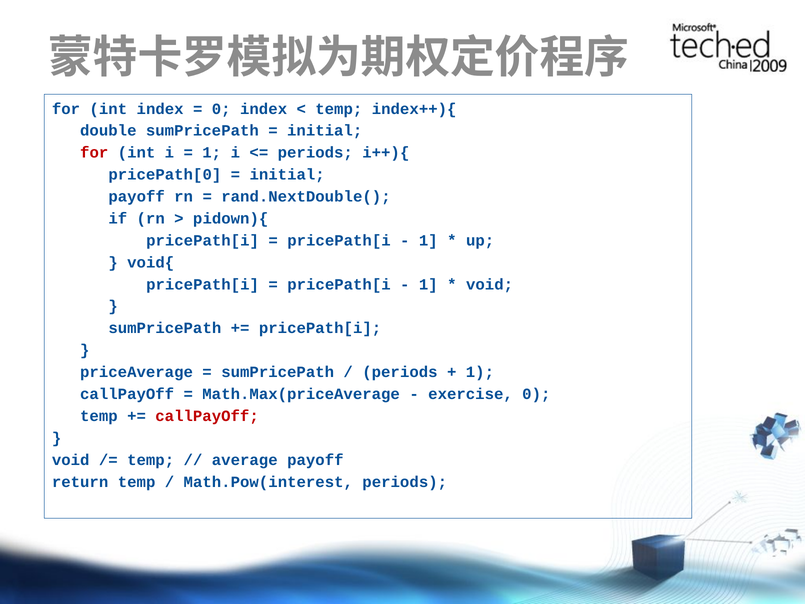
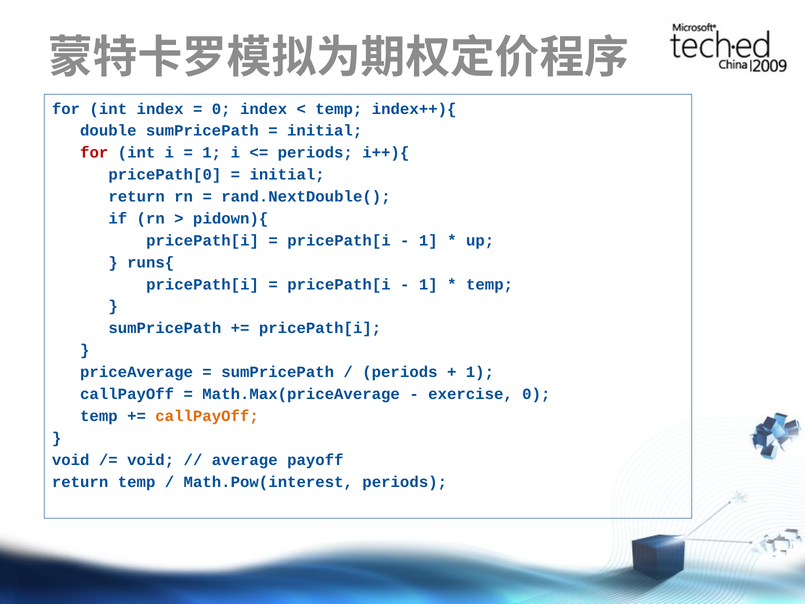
payoff at (137, 197): payoff -> return
void{: void{ -> runs{
void at (490, 284): void -> temp
callPayOff at (207, 416) colour: red -> orange
temp at (151, 460): temp -> void
